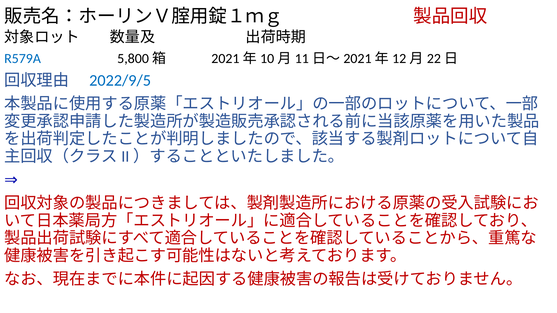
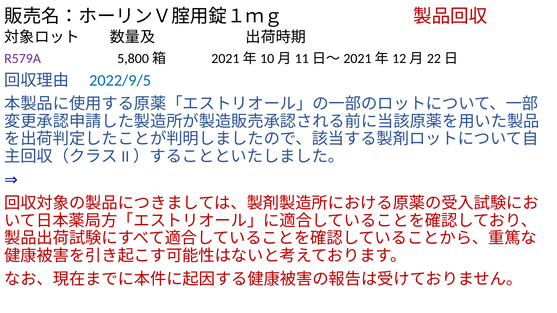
R579A colour: blue -> purple
